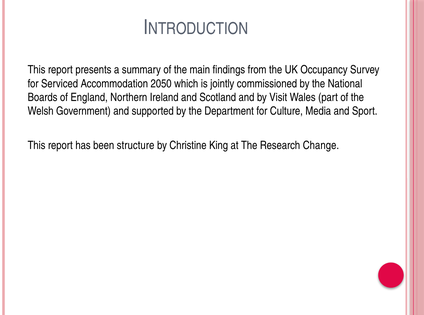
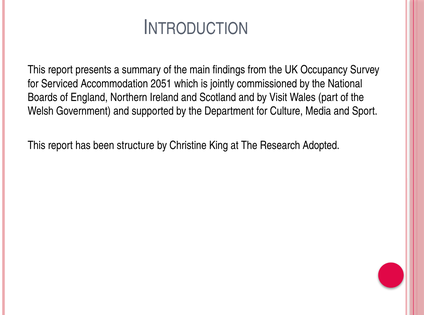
2050: 2050 -> 2051
Change: Change -> Adopted
